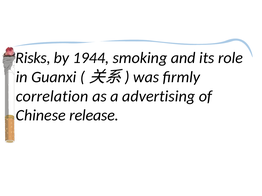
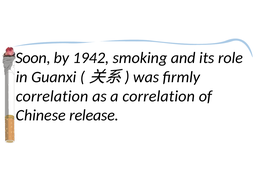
Risks: Risks -> Soon
1944: 1944 -> 1942
a advertising: advertising -> correlation
